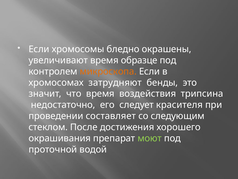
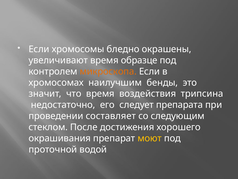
затрудняют: затрудняют -> наилучшим
красителя: красителя -> препарата
моют colour: light green -> yellow
